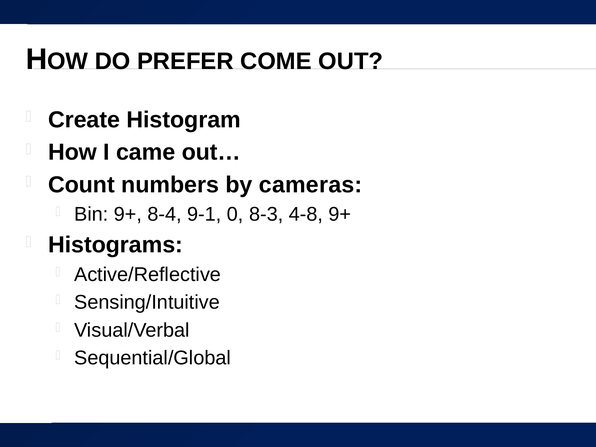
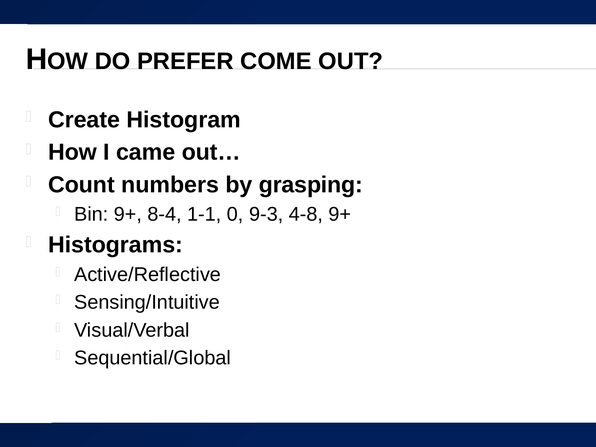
cameras: cameras -> grasping
9-1: 9-1 -> 1-1
8-3: 8-3 -> 9-3
